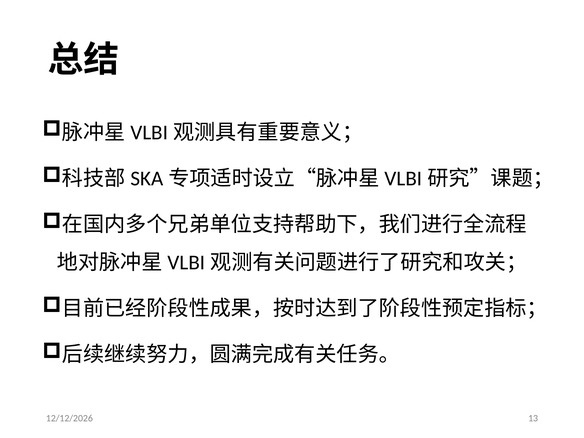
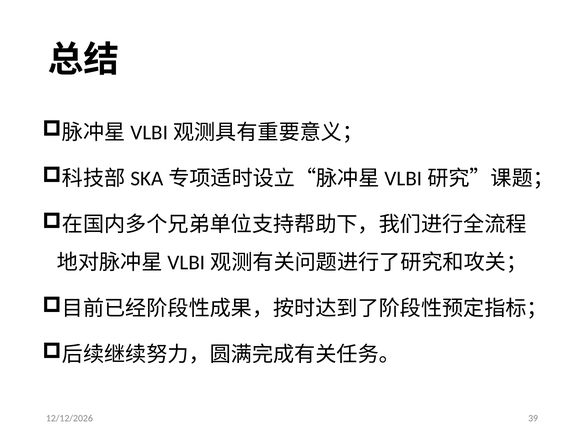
13: 13 -> 39
